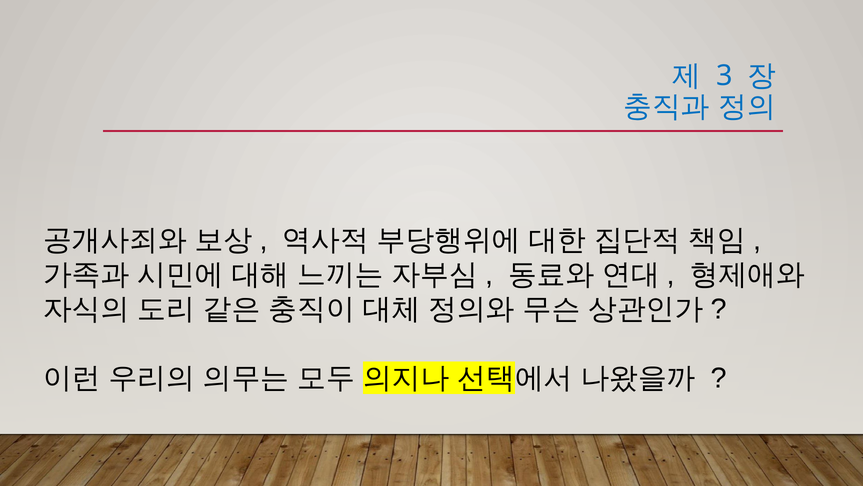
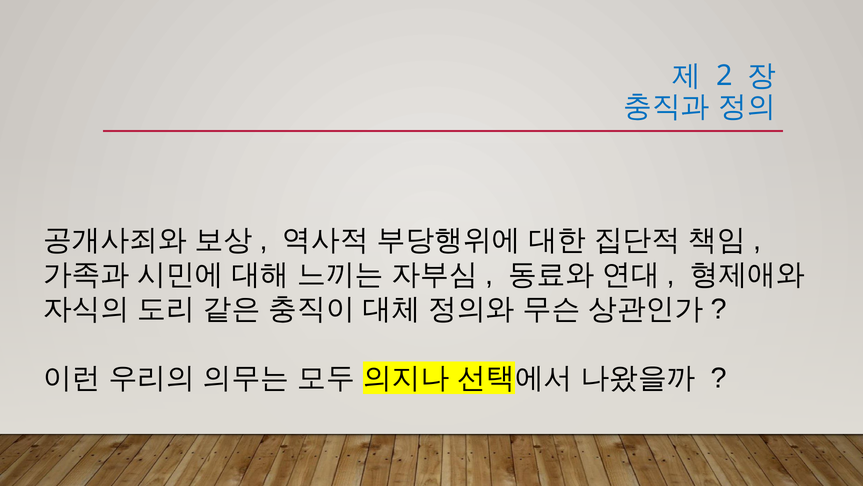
3: 3 -> 2
